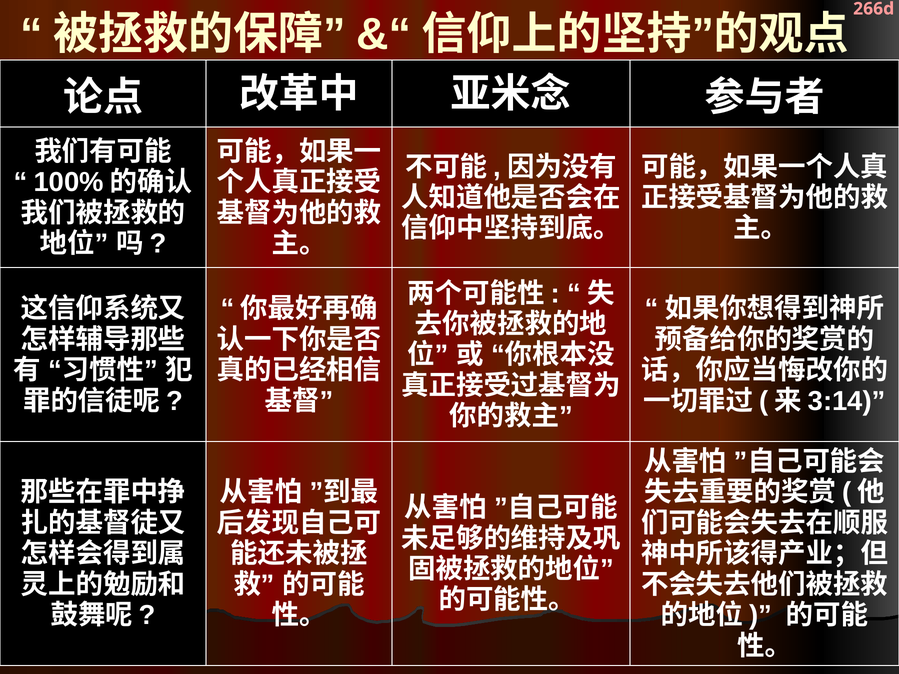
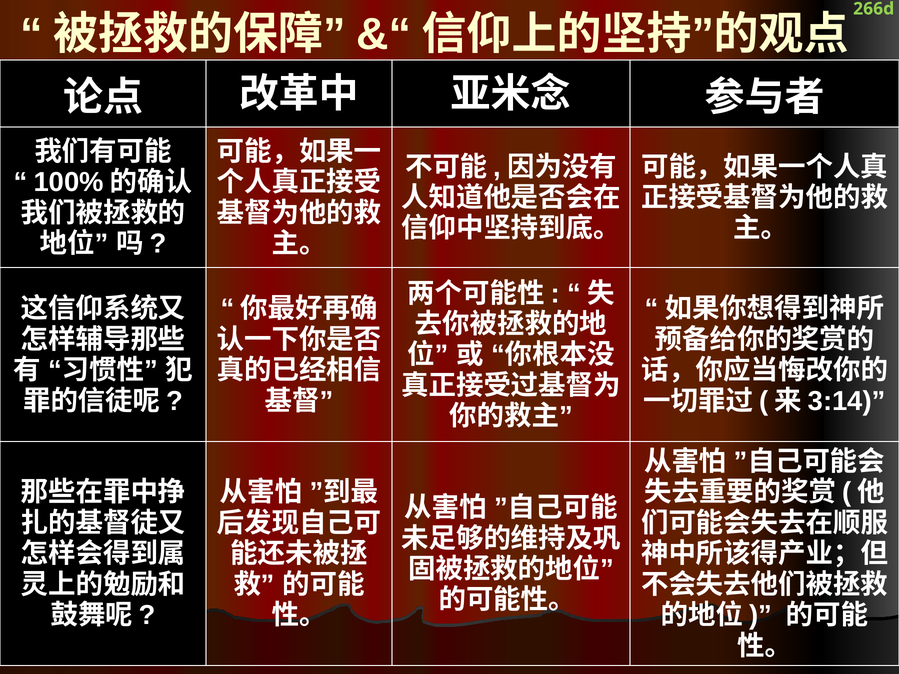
266d colour: pink -> light green
